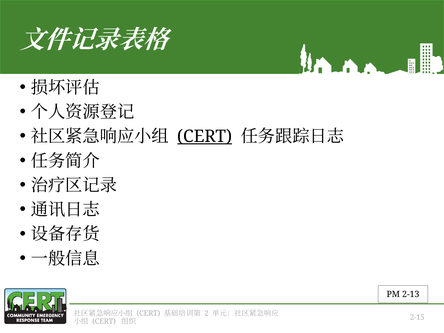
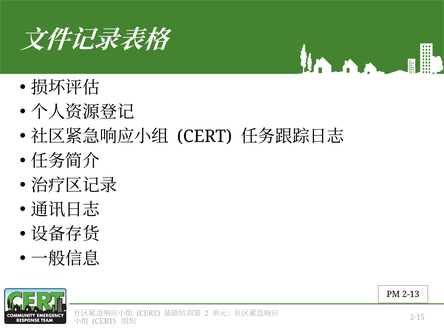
CERT at (205, 137) underline: present -> none
